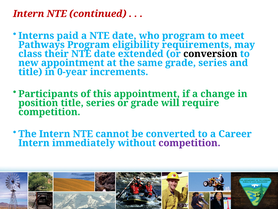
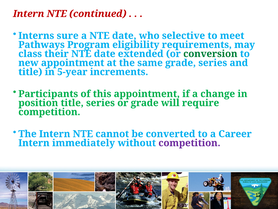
paid: paid -> sure
who program: program -> selective
conversion colour: black -> green
0-year: 0-year -> 5-year
